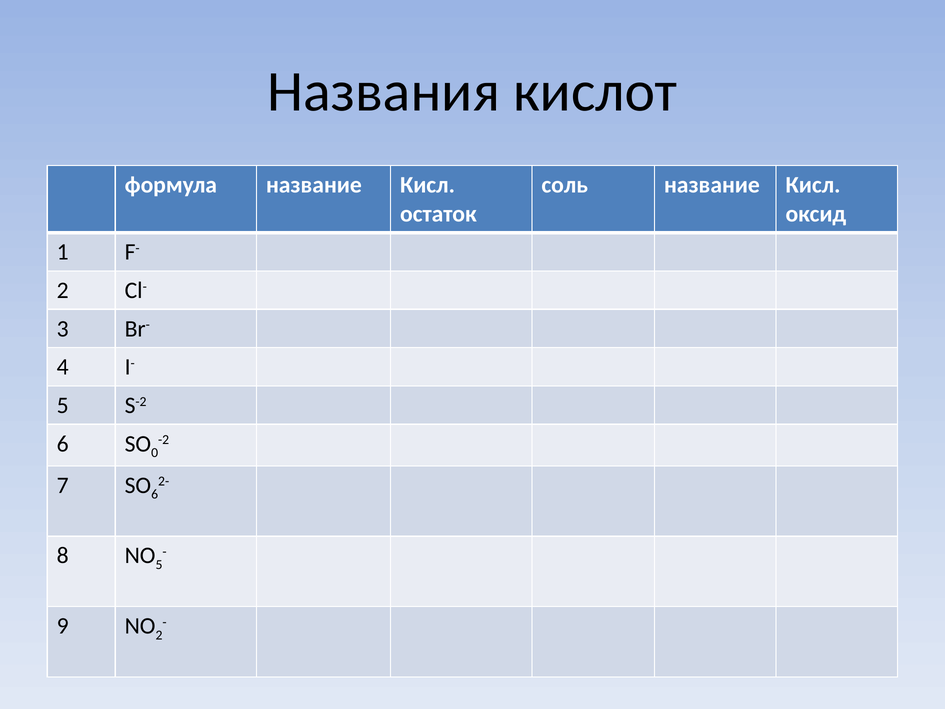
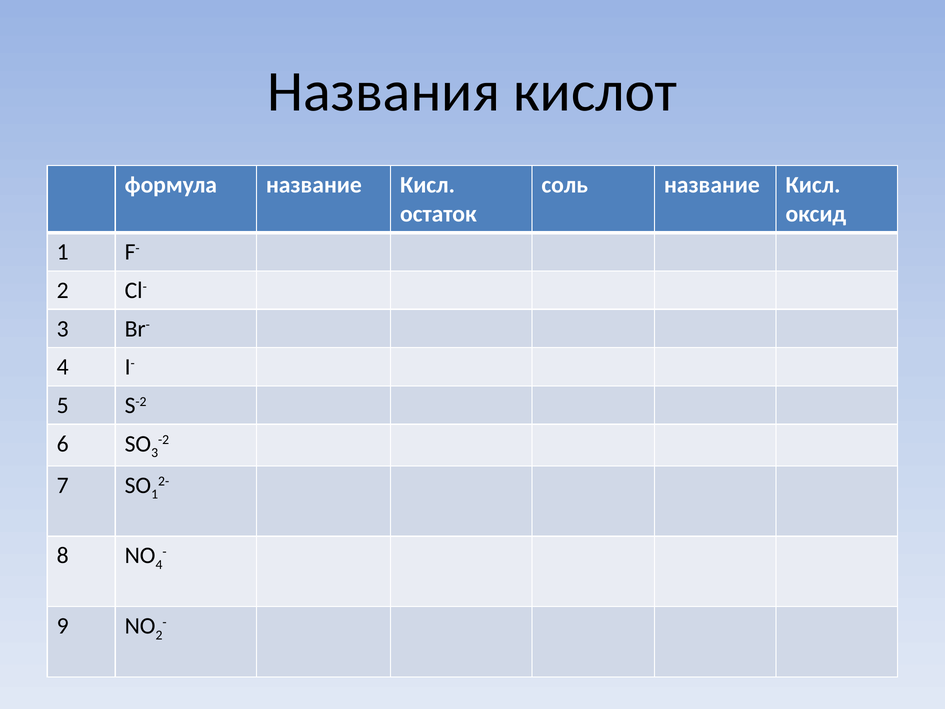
0 at (155, 453): 0 -> 3
6 at (155, 494): 6 -> 1
5 at (159, 565): 5 -> 4
